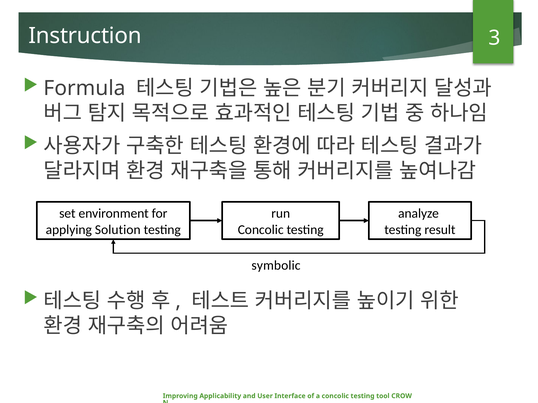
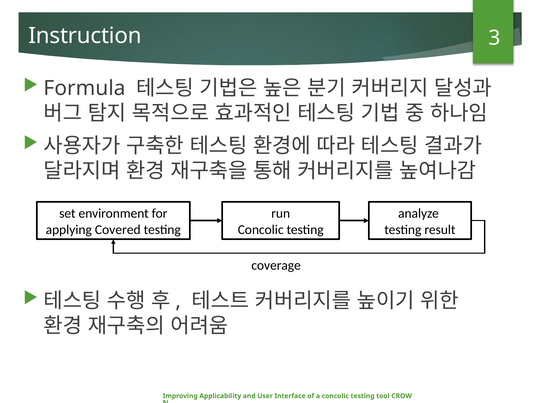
Solution: Solution -> Covered
symbolic: symbolic -> coverage
